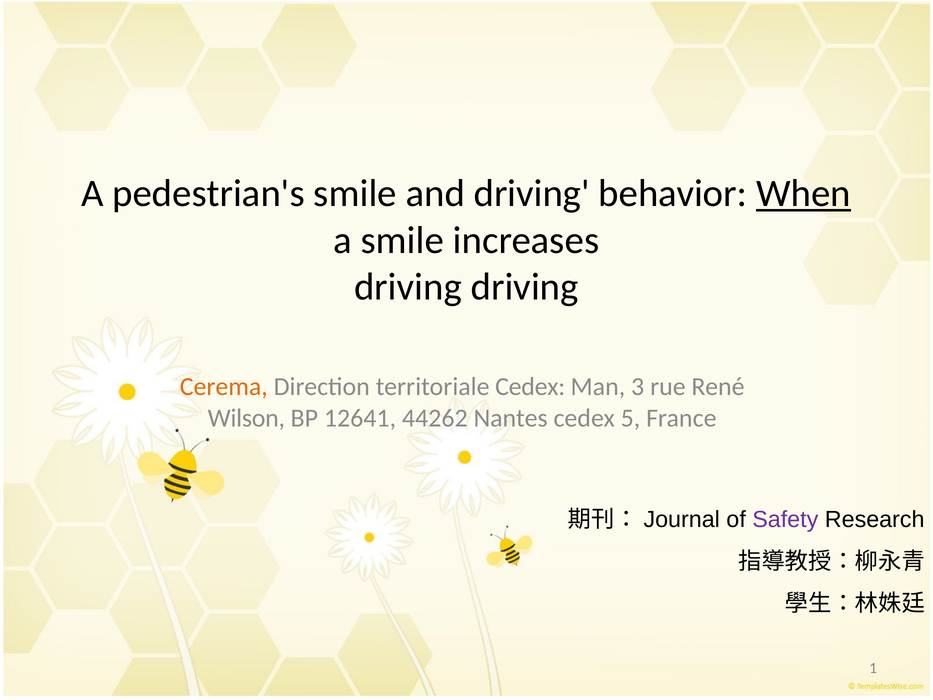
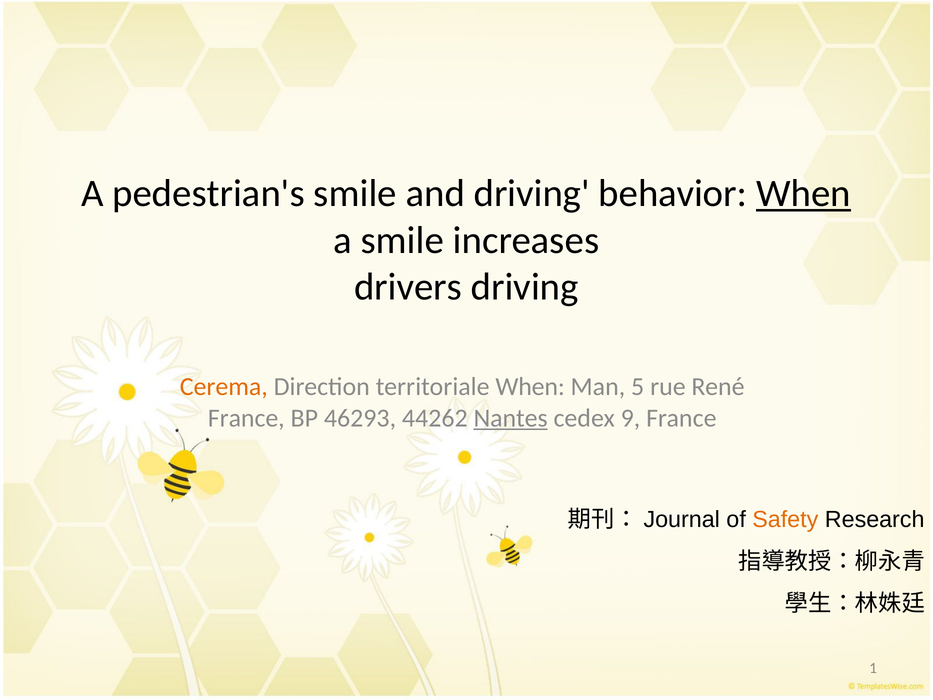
driving at (408, 287): driving -> drivers
territoriale Cedex: Cedex -> When
3: 3 -> 5
Wilson at (246, 418): Wilson -> France
12641: 12641 -> 46293
Nantes underline: none -> present
5: 5 -> 9
Safety colour: purple -> orange
